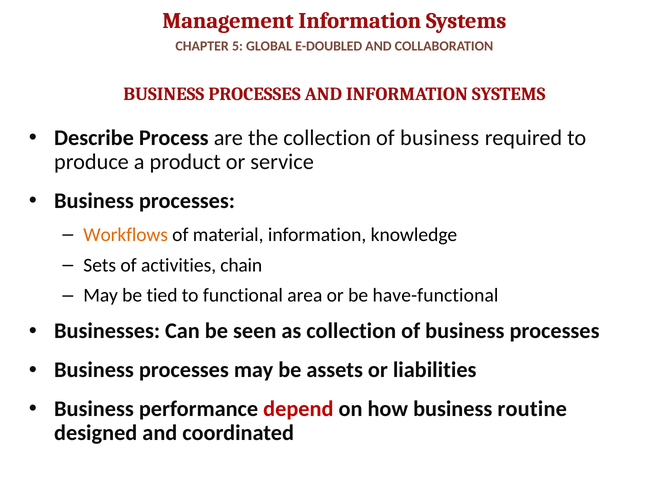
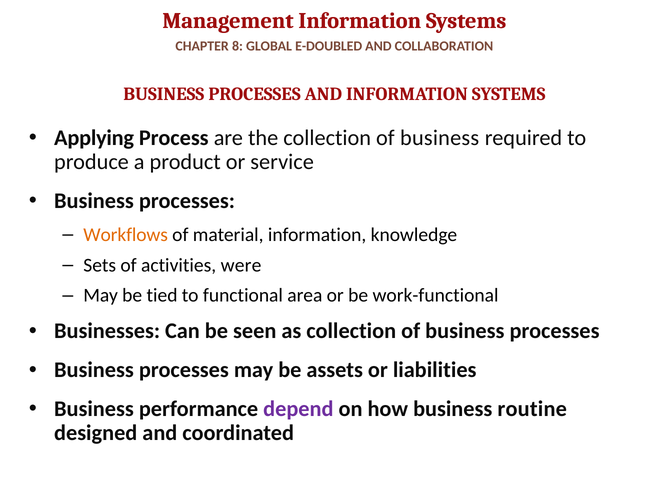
CHAPTER 5: 5 -> 8
Describe: Describe -> Applying
chain: chain -> were
have-functional: have-functional -> work-functional
depend colour: red -> purple
